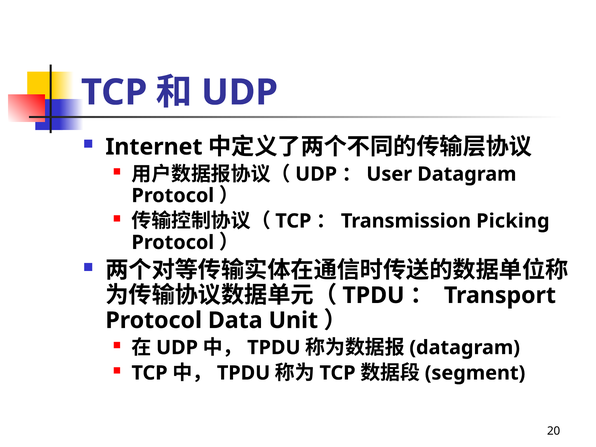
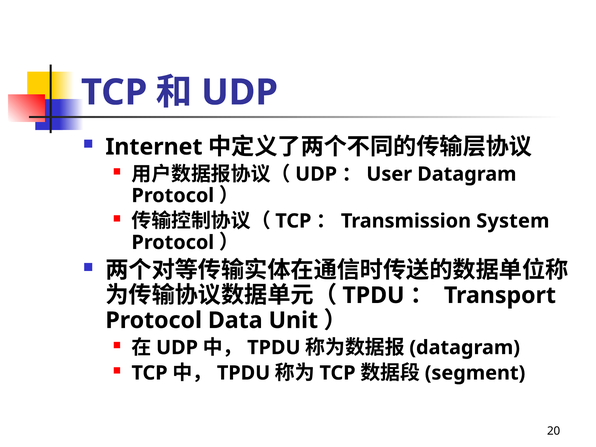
Picking: Picking -> System
